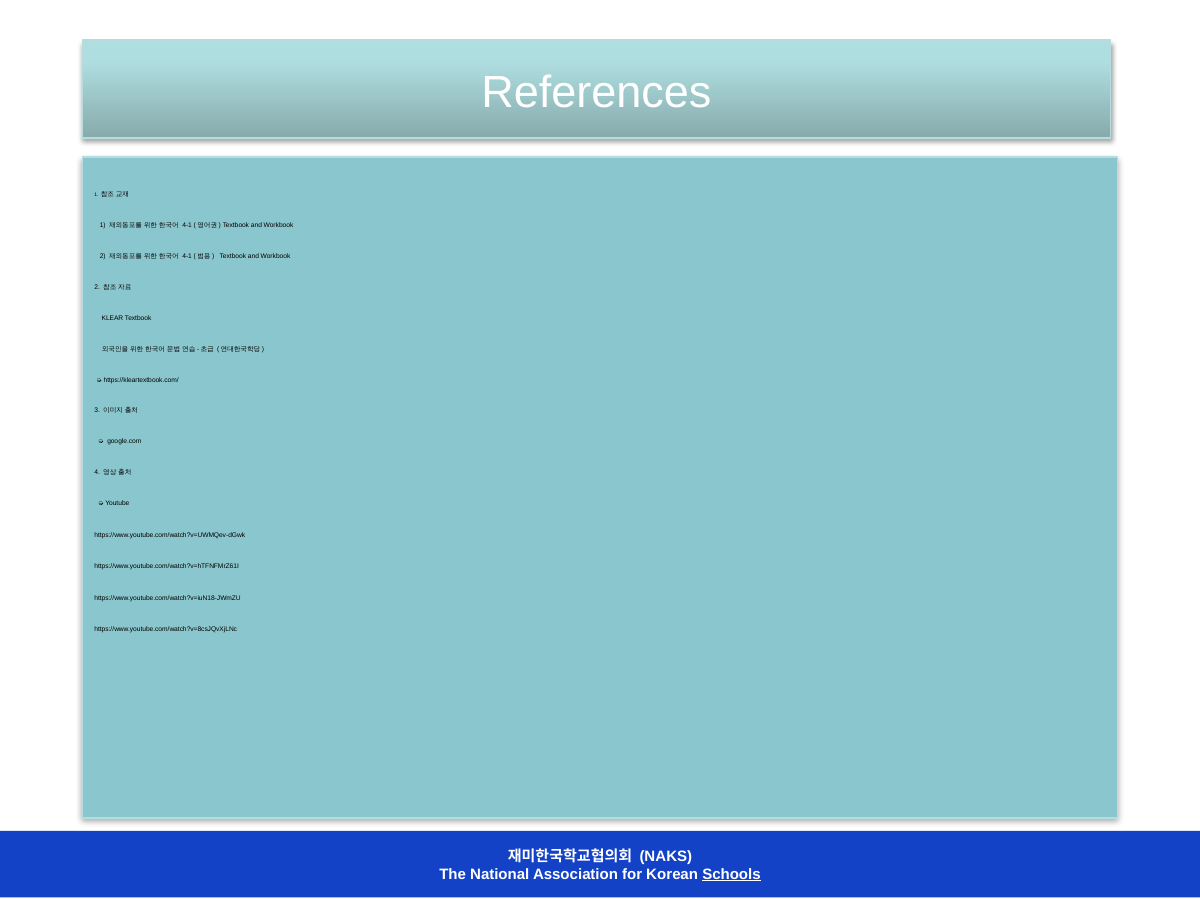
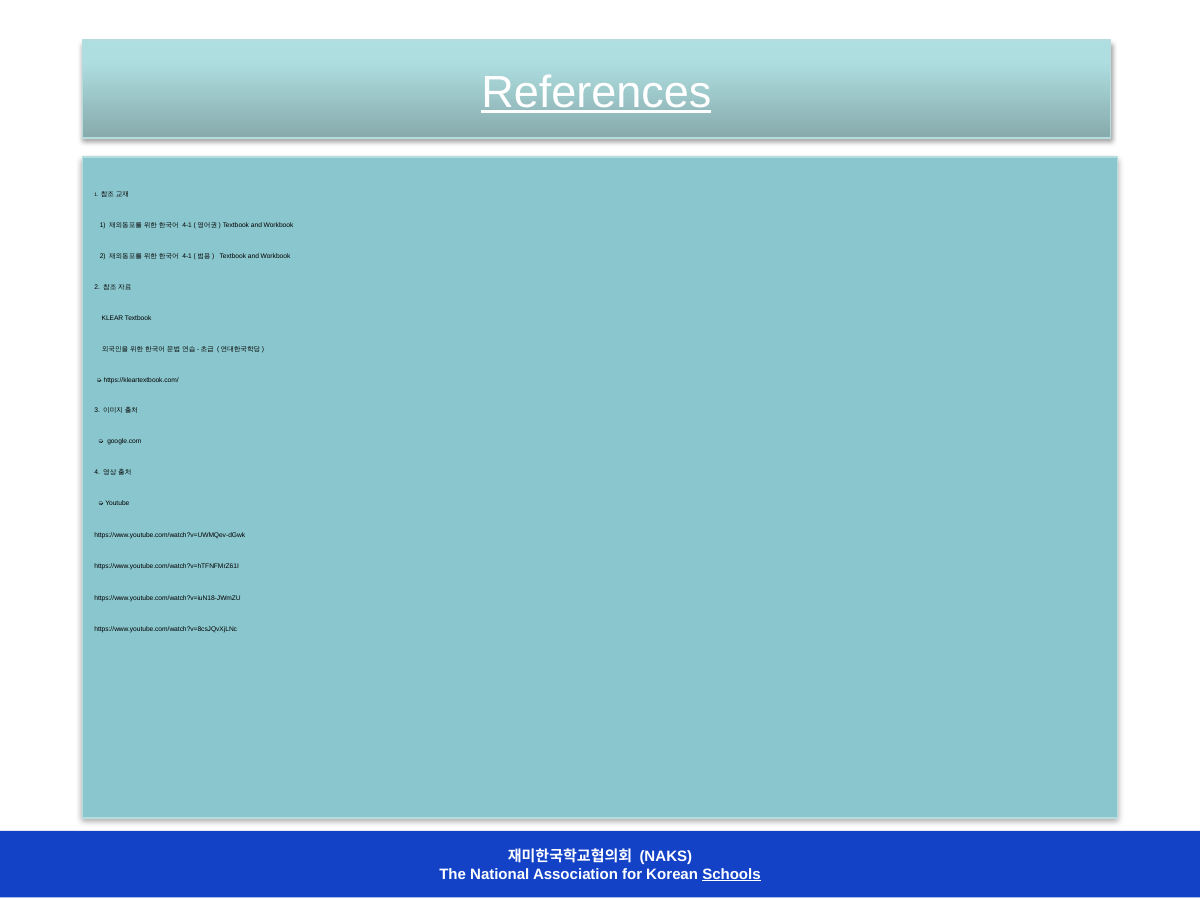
References underline: none -> present
